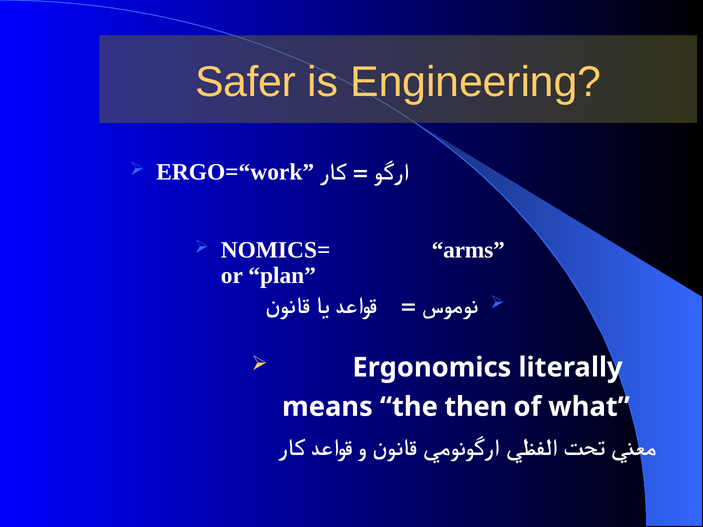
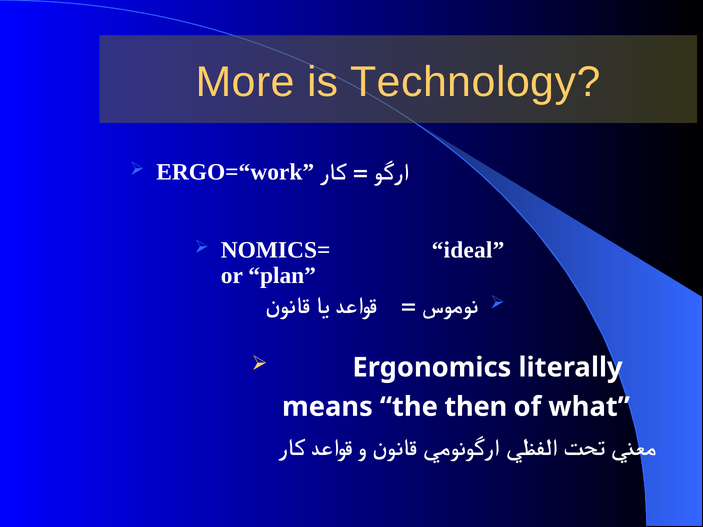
Safer: Safer -> More
Engineering: Engineering -> Technology
arms: arms -> ideal
